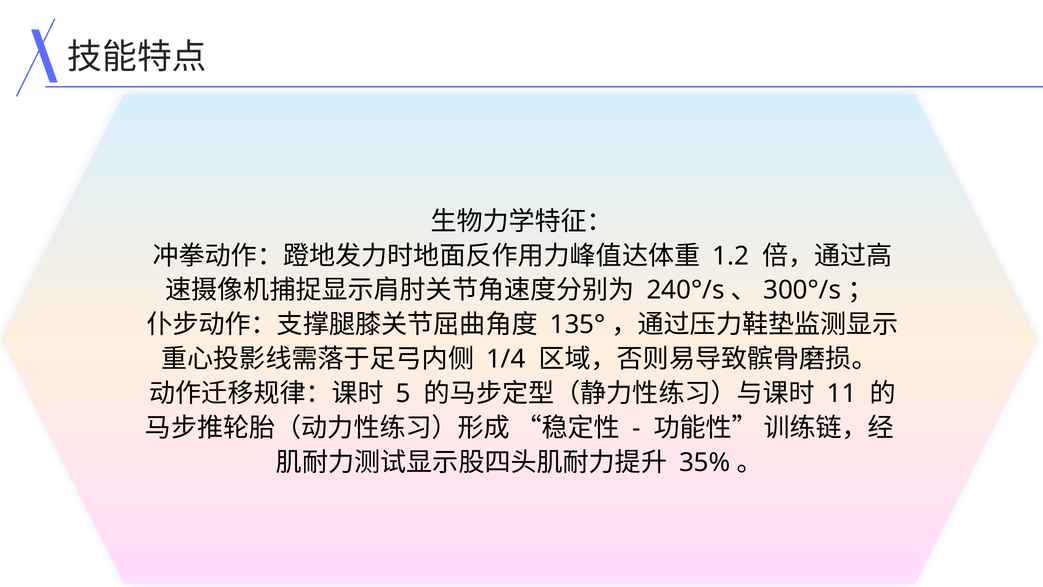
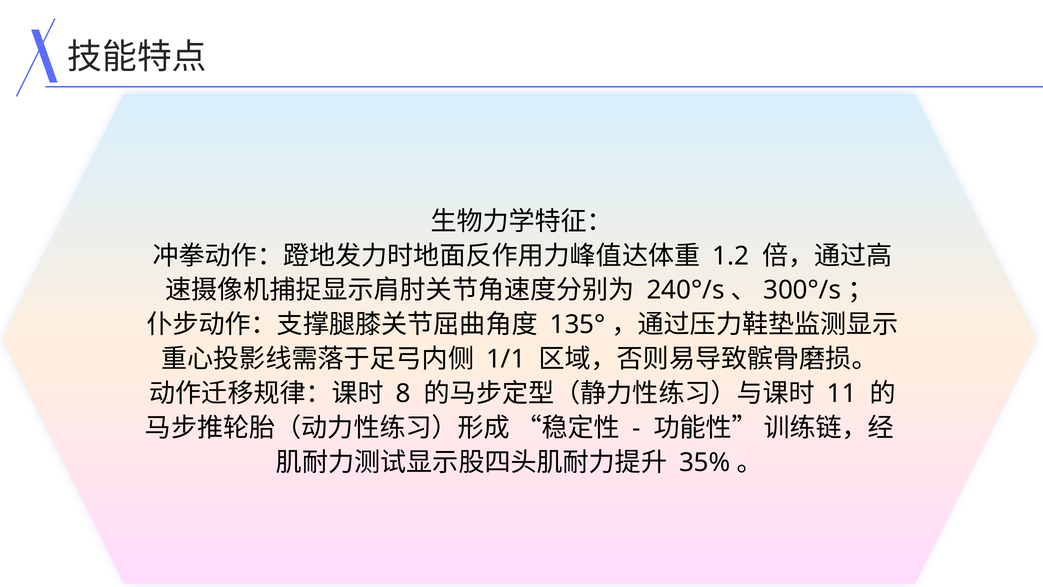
1/4: 1/4 -> 1/1
5: 5 -> 8
